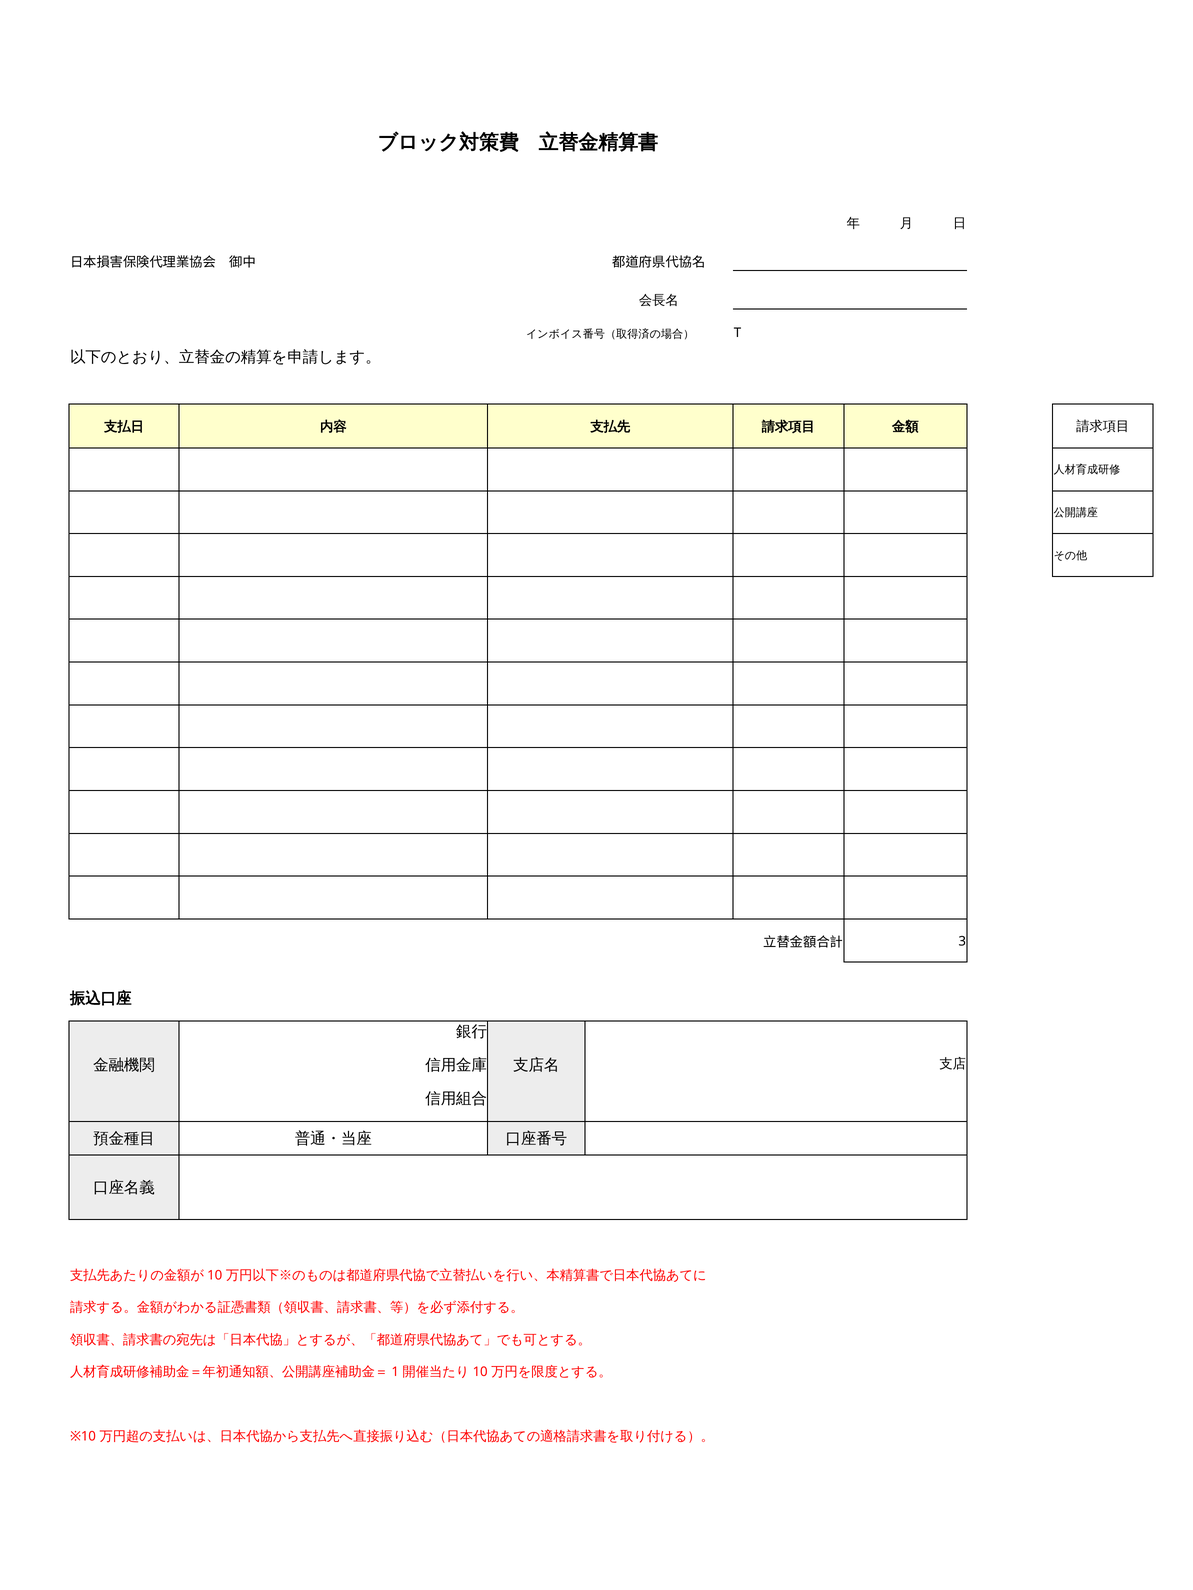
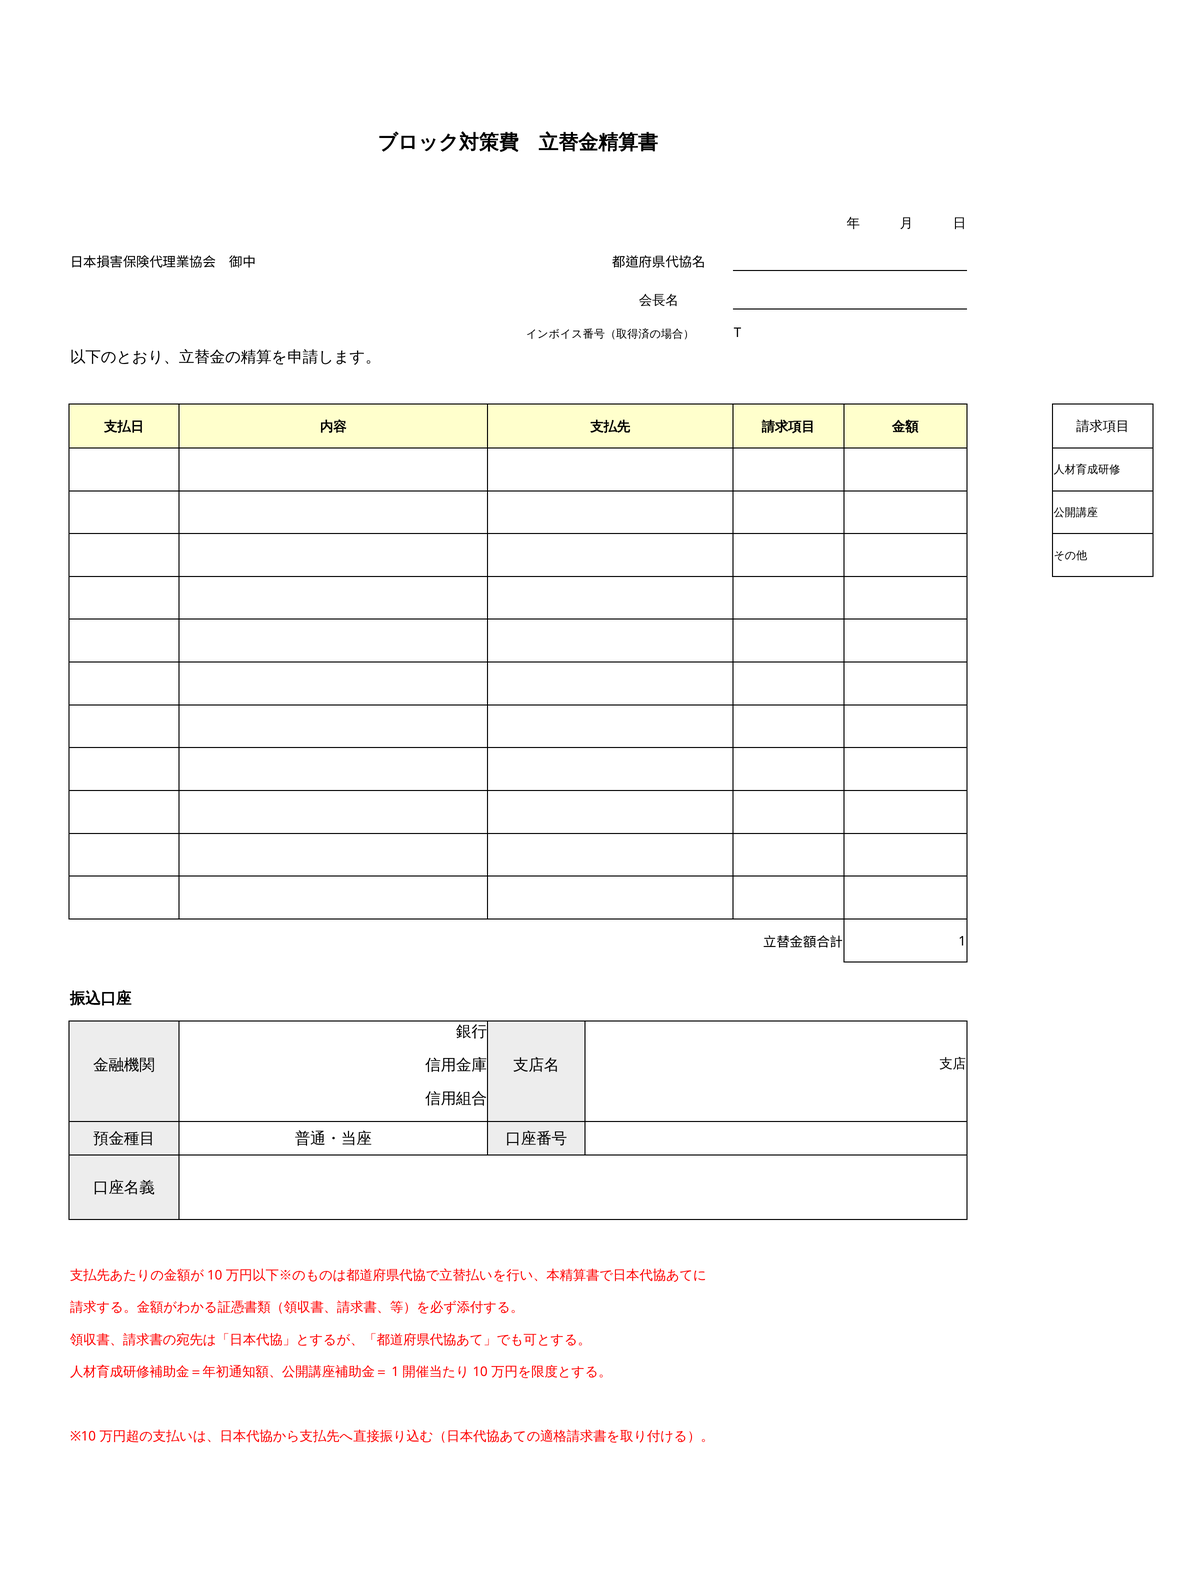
3 at (962, 942): 3 -> 1
